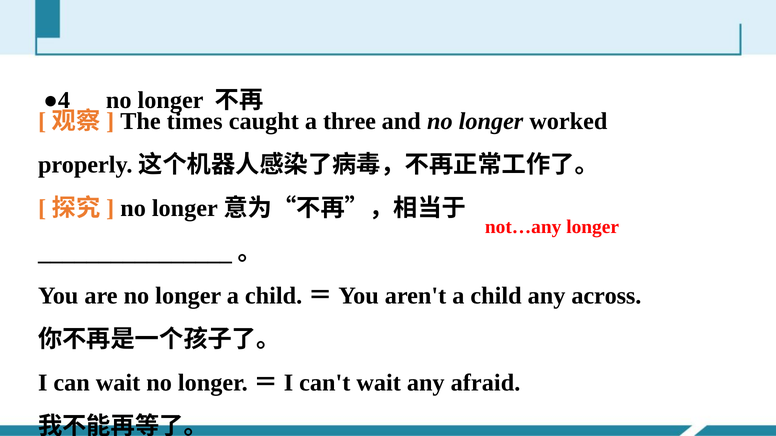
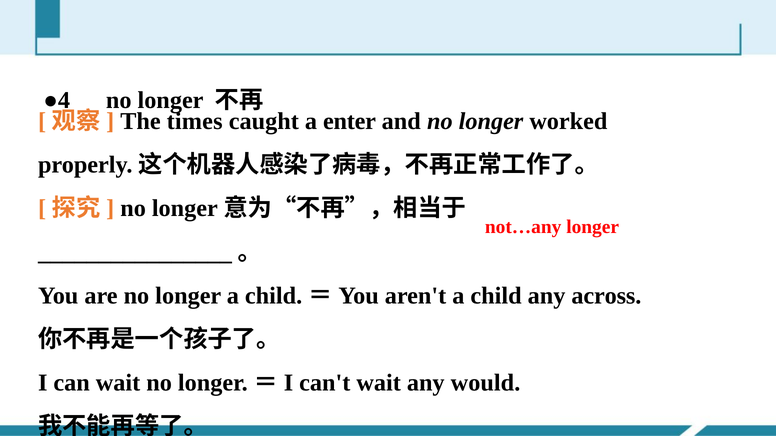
three: three -> enter
afraid: afraid -> would
